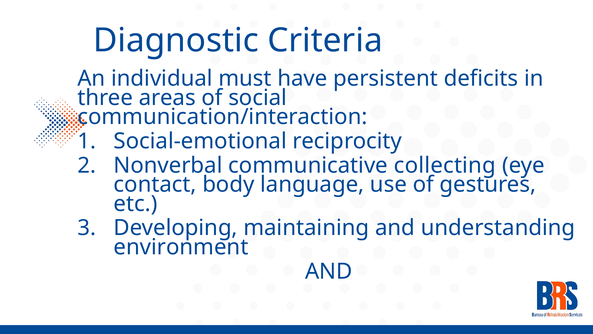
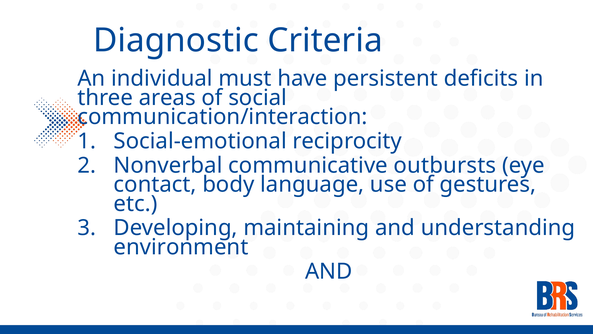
collecting: collecting -> outbursts
